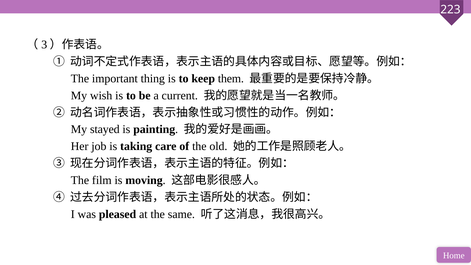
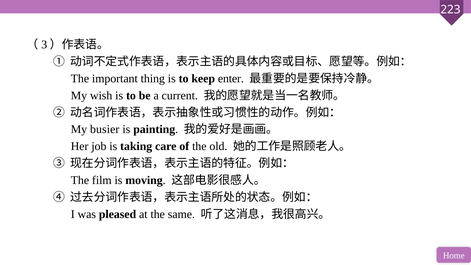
them: them -> enter
stayed: stayed -> busier
